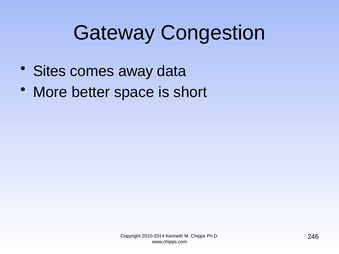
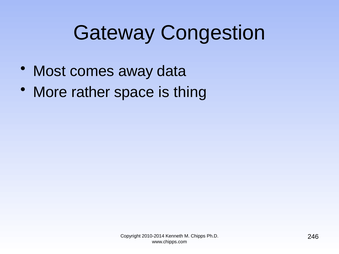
Sites: Sites -> Most
better: better -> rather
short: short -> thing
